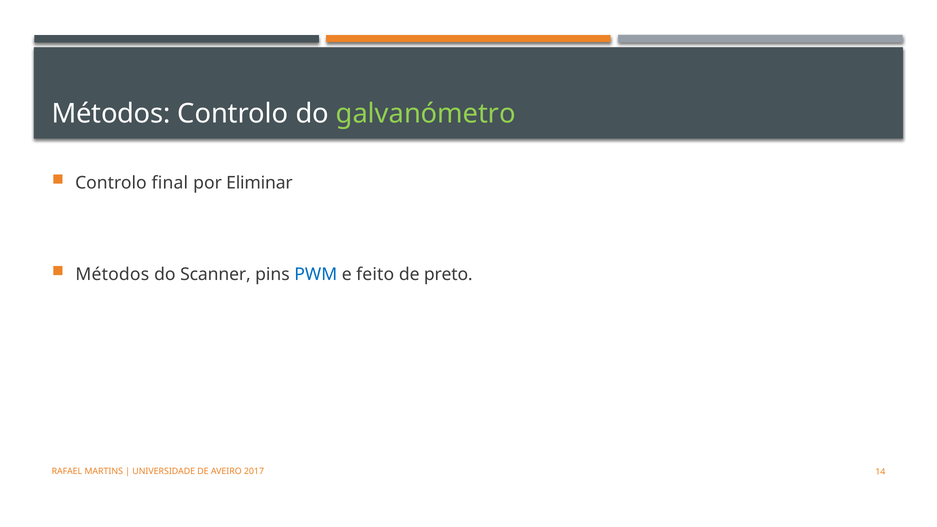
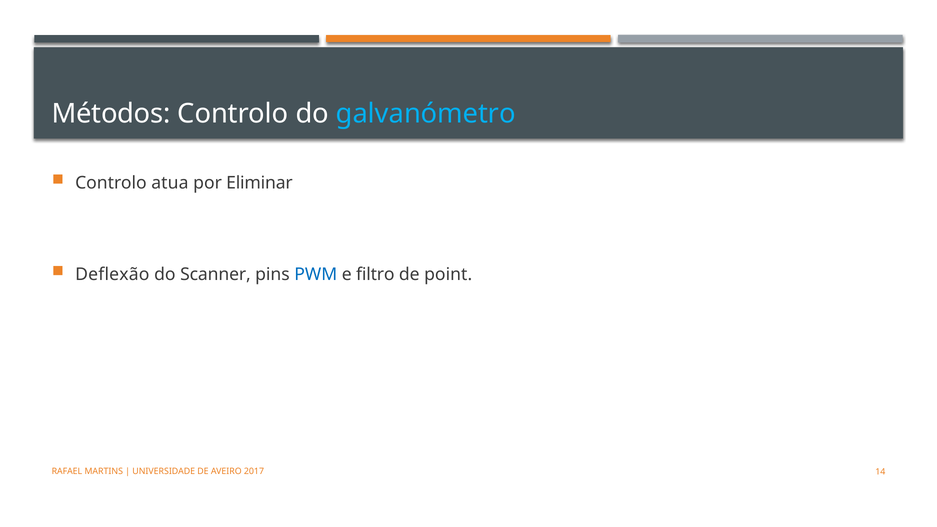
galvanómetro colour: light green -> light blue
final: final -> atua
Métodos at (112, 274): Métodos -> Deflexão
feito: feito -> filtro
preto: preto -> point
